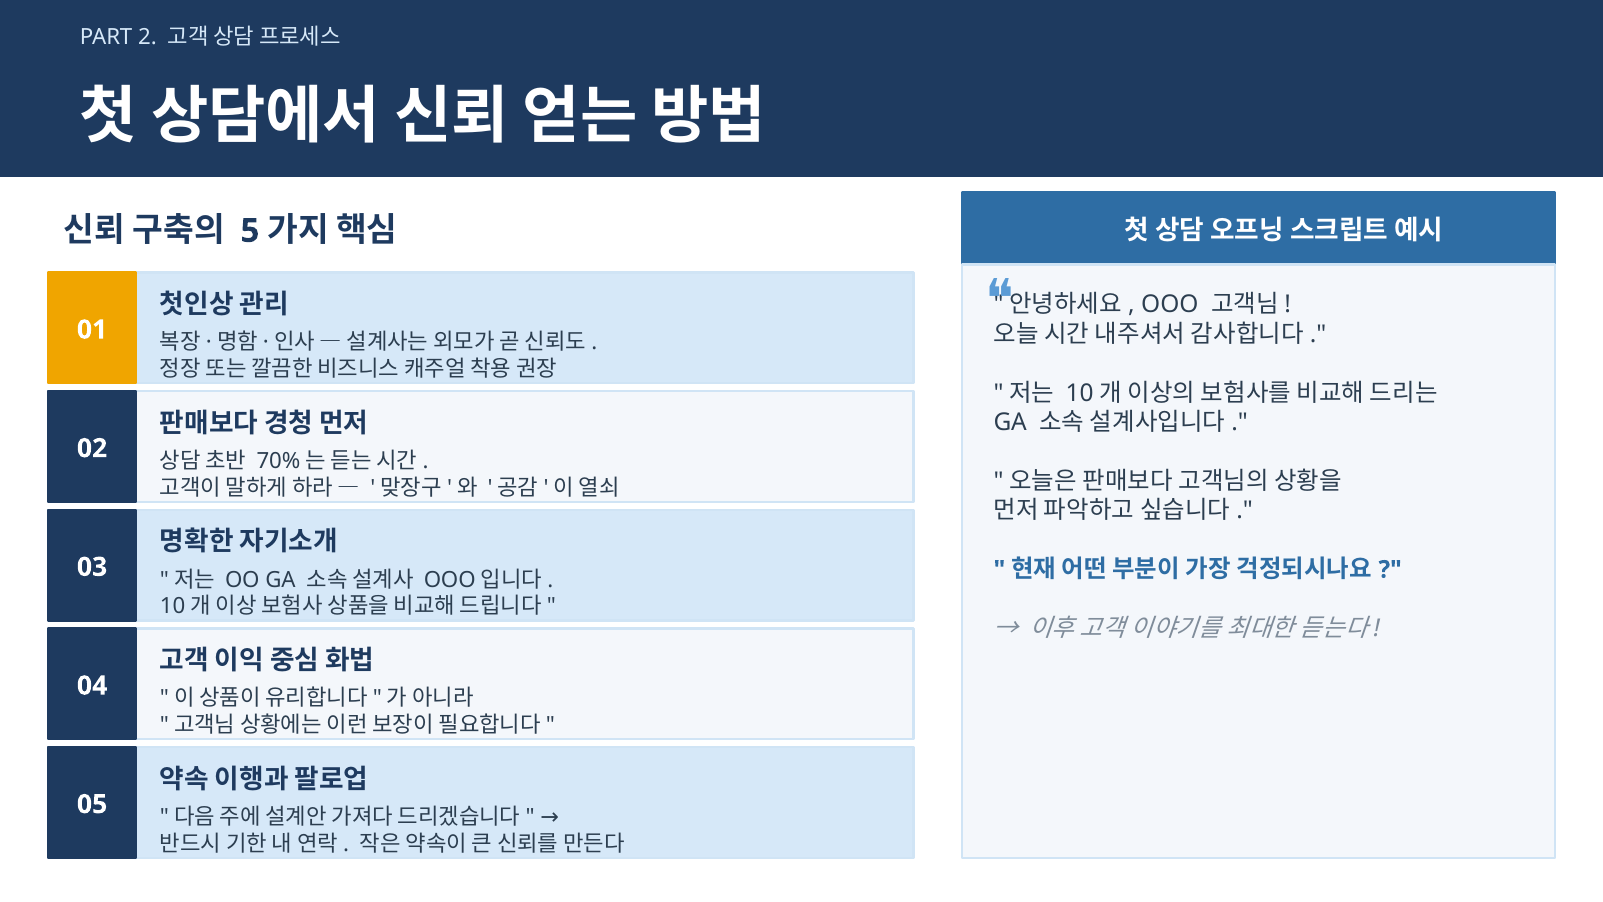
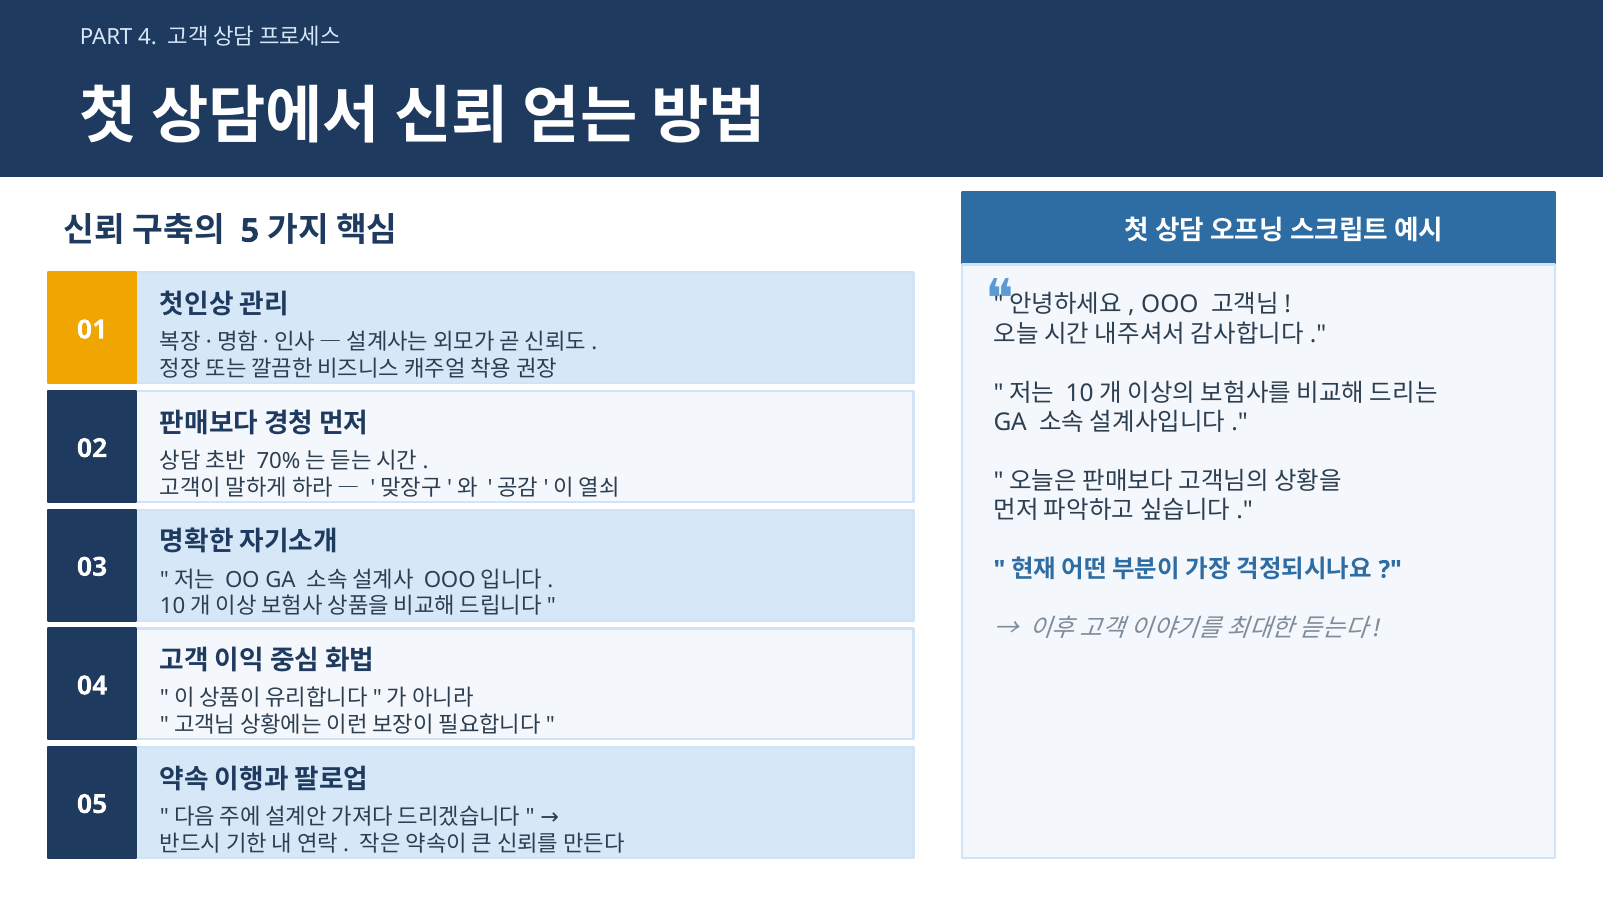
2: 2 -> 4
